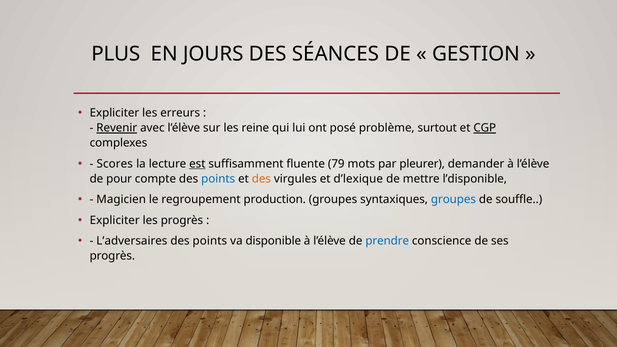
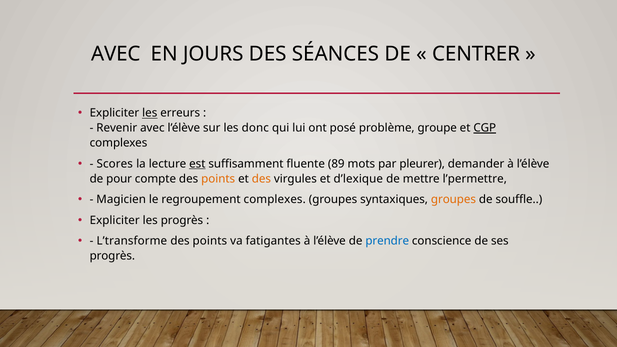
PLUS at (116, 54): PLUS -> AVEC
GESTION: GESTION -> CENTRER
les at (150, 113) underline: none -> present
Revenir underline: present -> none
reine: reine -> donc
surtout: surtout -> groupe
79: 79 -> 89
points at (218, 179) colour: blue -> orange
l’disponible: l’disponible -> l’permettre
regroupement production: production -> complexes
groupes at (453, 200) colour: blue -> orange
L’adversaires: L’adversaires -> L’transforme
disponible: disponible -> fatigantes
